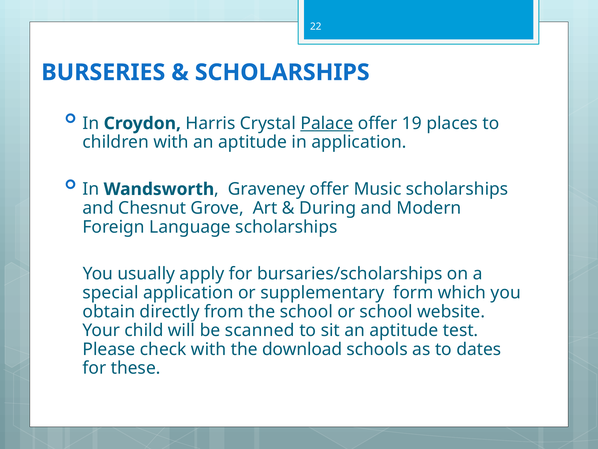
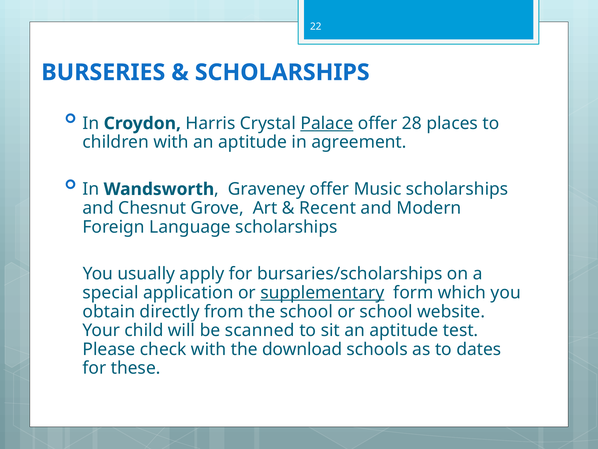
19: 19 -> 28
in application: application -> agreement
During: During -> Recent
supplementary underline: none -> present
